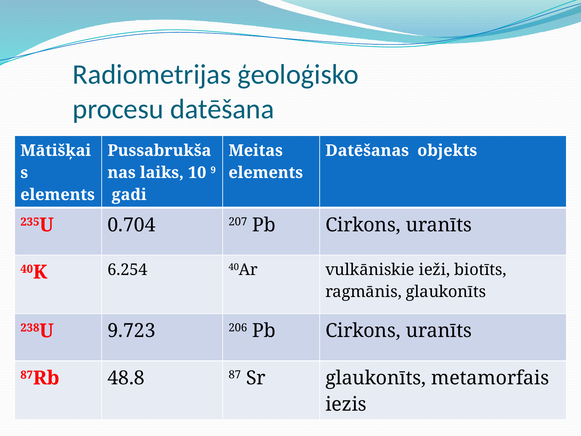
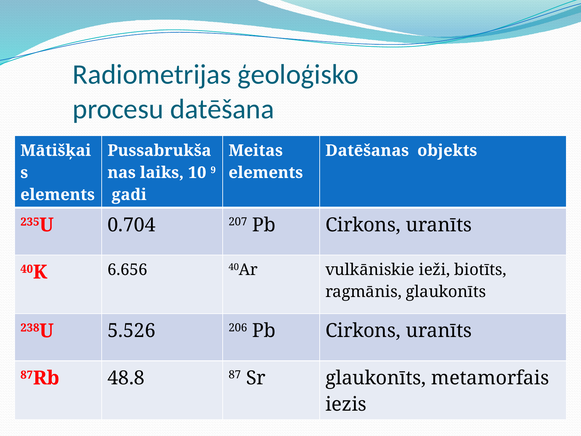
6.254: 6.254 -> 6.656
9.723: 9.723 -> 5.526
